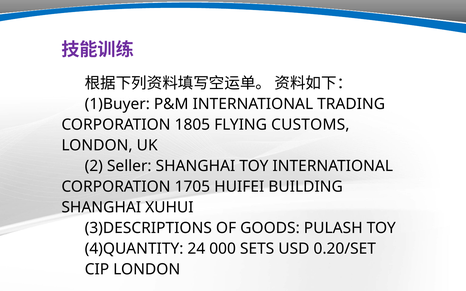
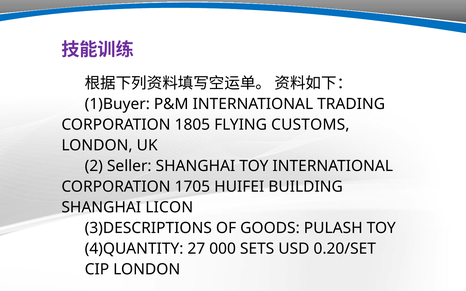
XUHUI: XUHUI -> LICON
24: 24 -> 27
